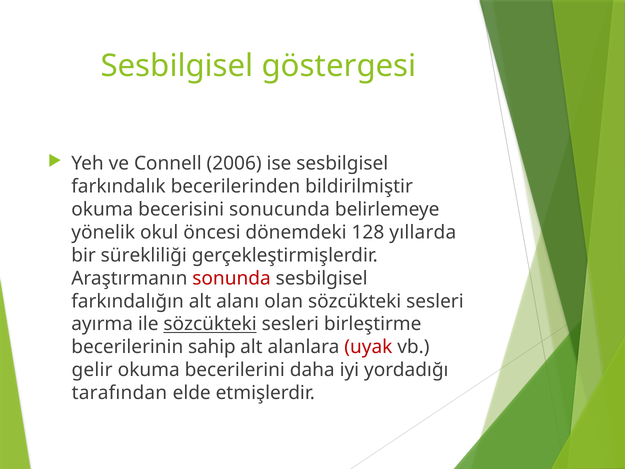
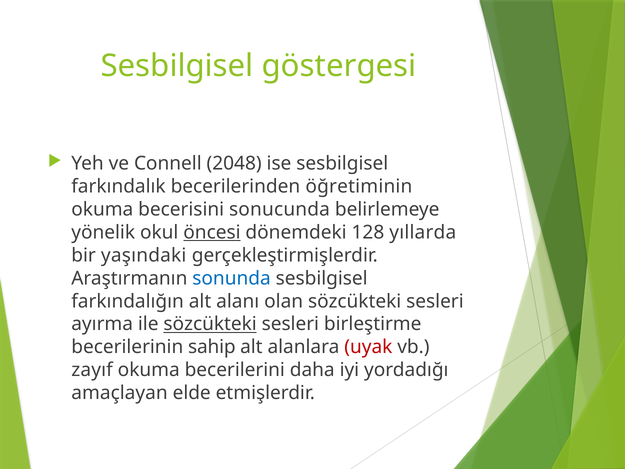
2006: 2006 -> 2048
bildirilmiştir: bildirilmiştir -> öğretiminin
öncesi underline: none -> present
sürekliliği: sürekliliği -> yaşındaki
sonunda colour: red -> blue
gelir: gelir -> zayıf
tarafından: tarafından -> amaçlayan
